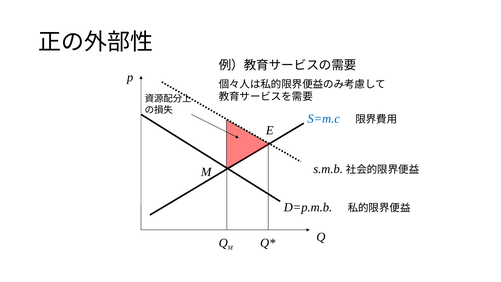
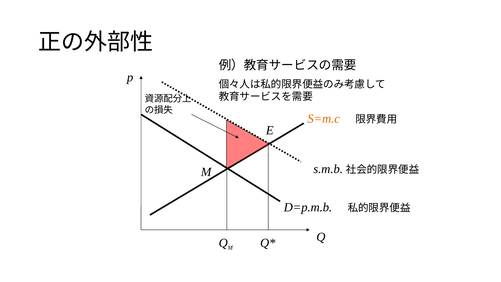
S=m.c colour: blue -> orange
